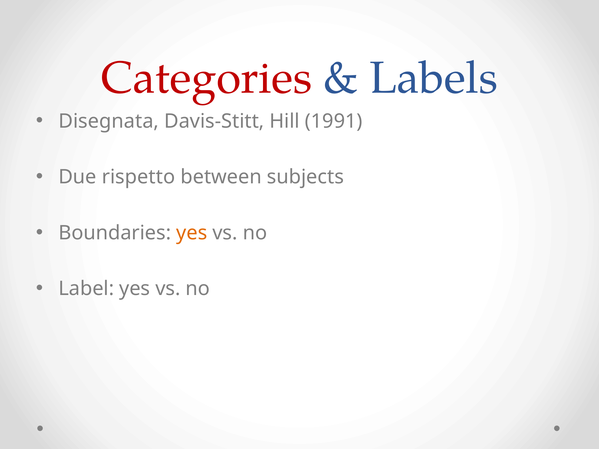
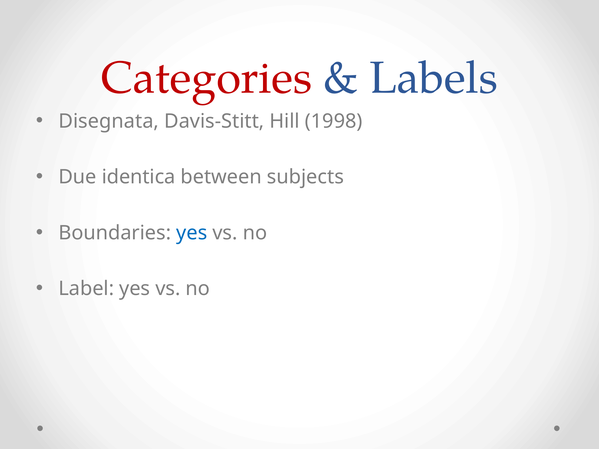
1991: 1991 -> 1998
rispetto: rispetto -> identica
yes at (192, 233) colour: orange -> blue
